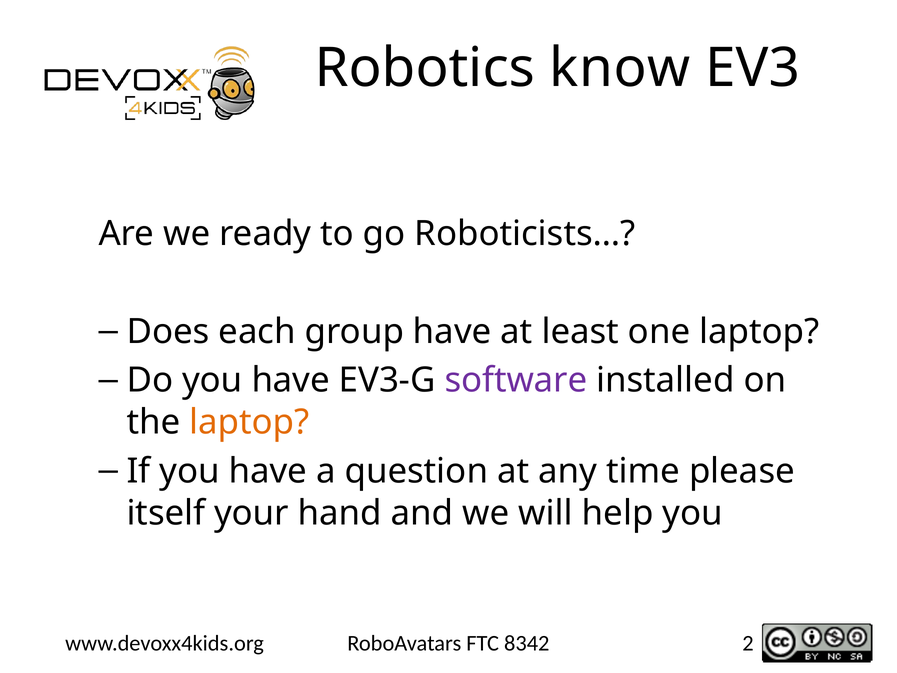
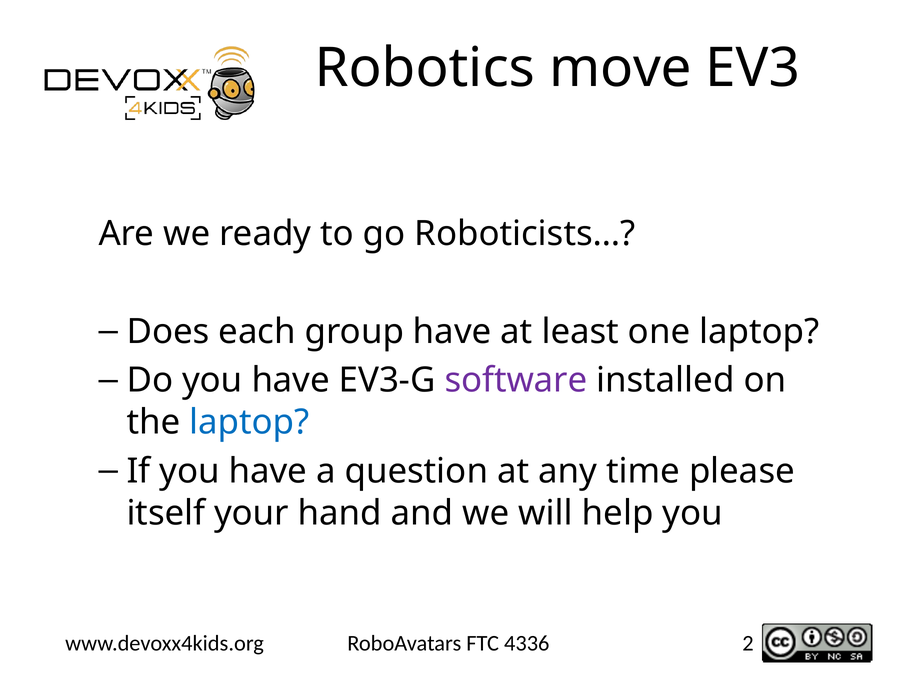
know: know -> move
laptop at (249, 422) colour: orange -> blue
8342: 8342 -> 4336
